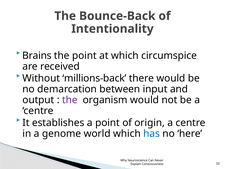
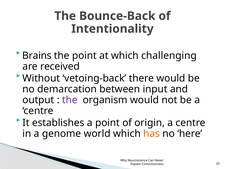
circumspice: circumspice -> challenging
millions-back: millions-back -> vetoing-back
has colour: blue -> orange
